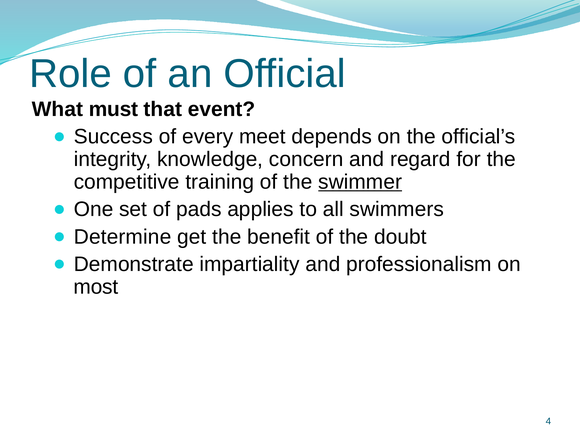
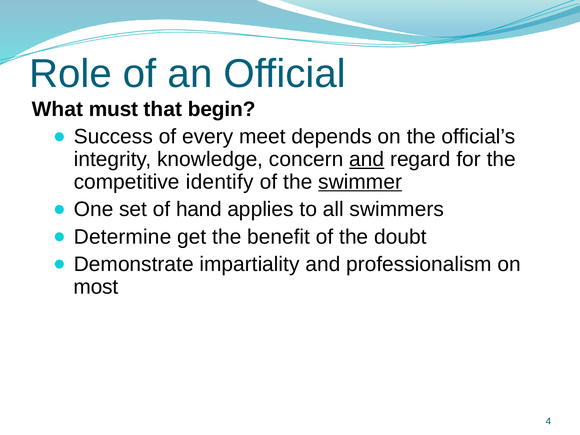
event: event -> begin
and at (367, 159) underline: none -> present
training: training -> identify
pads: pads -> hand
